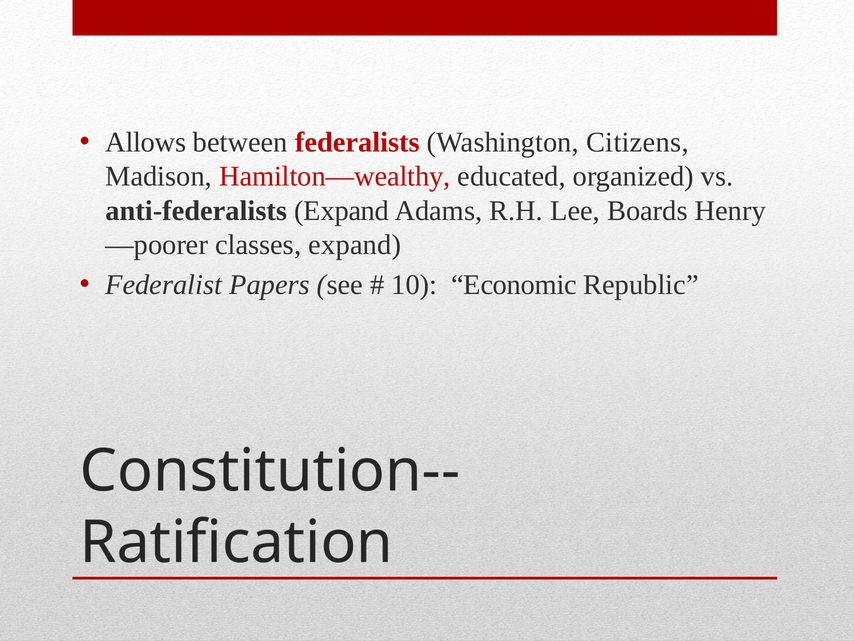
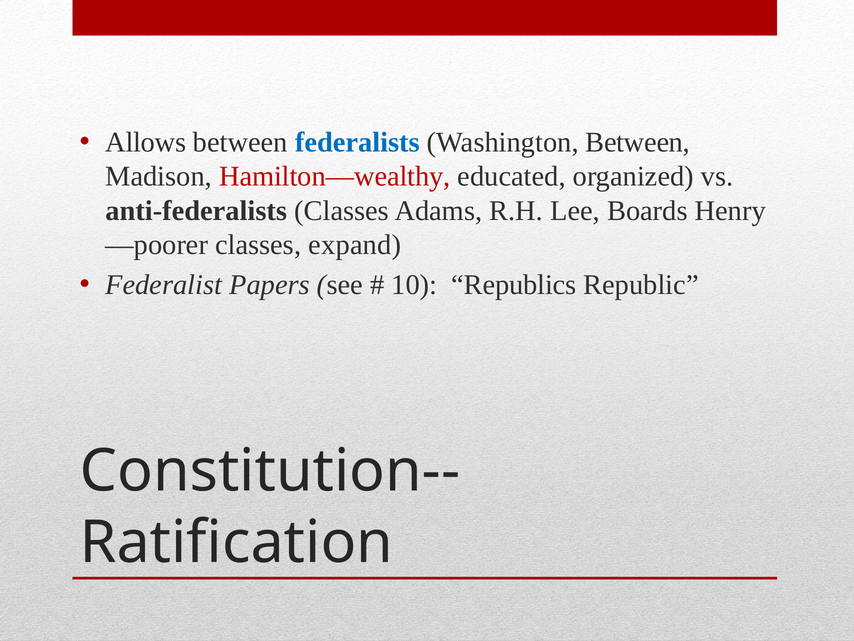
federalists colour: red -> blue
Washington Citizens: Citizens -> Between
anti-federalists Expand: Expand -> Classes
Economic: Economic -> Republics
